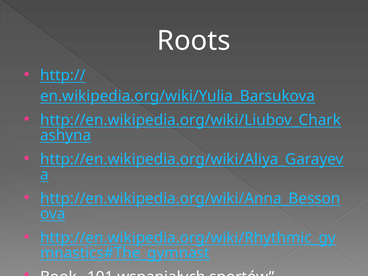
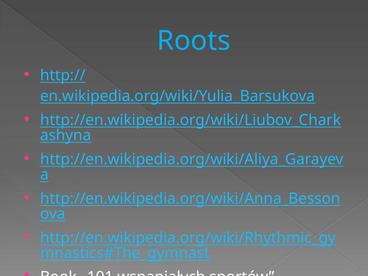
Roots colour: white -> light blue
